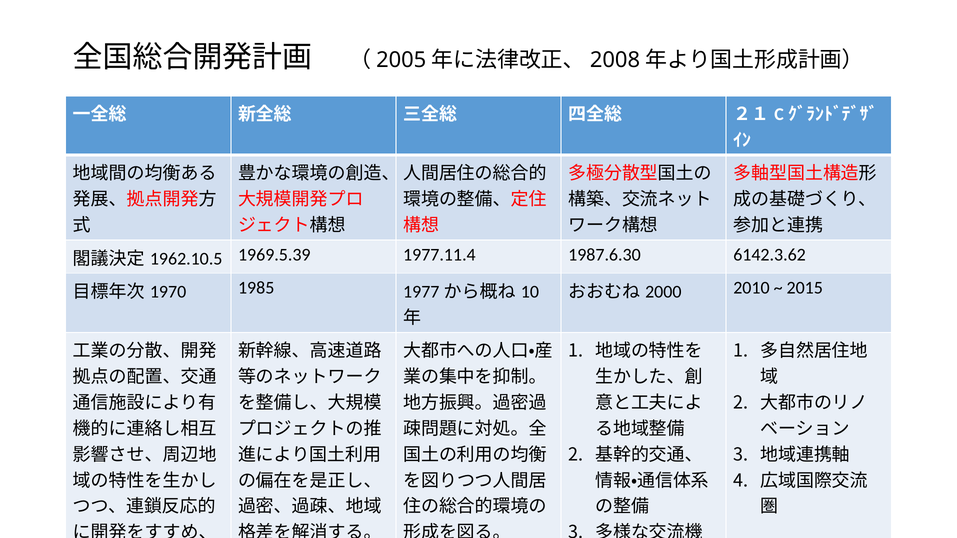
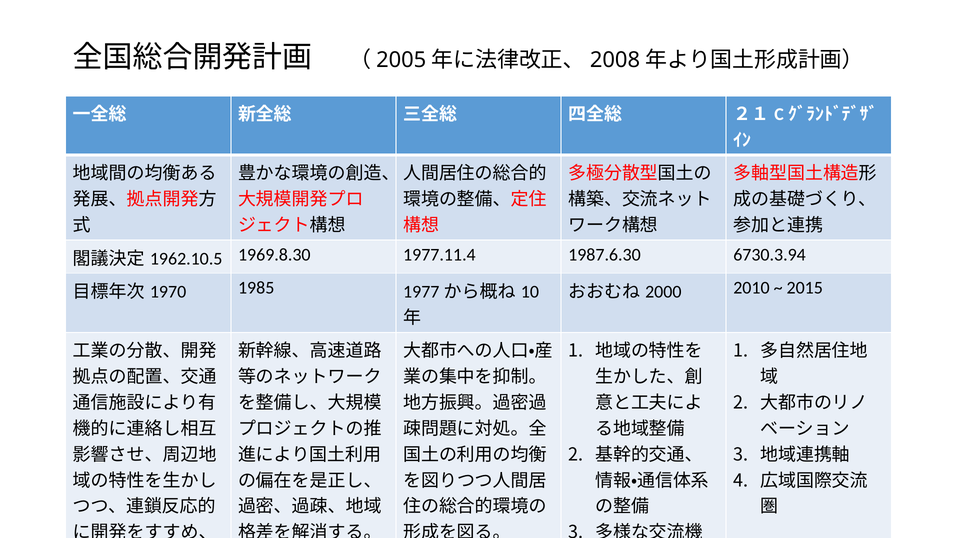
1969.5.39: 1969.5.39 -> 1969.8.30
6142.3.62: 6142.3.62 -> 6730.3.94
